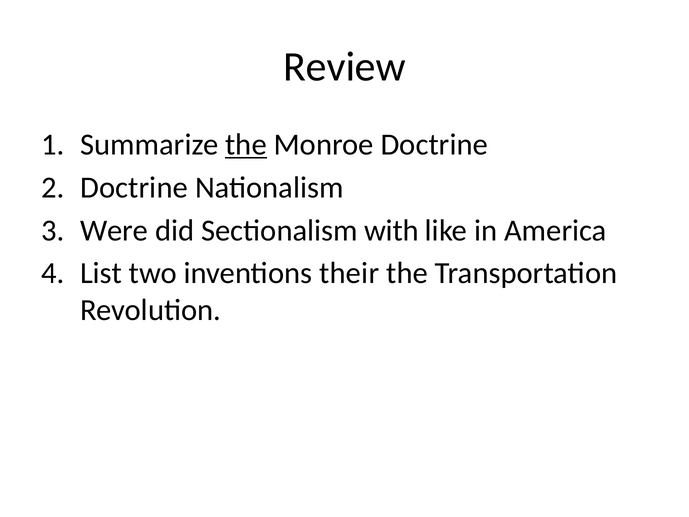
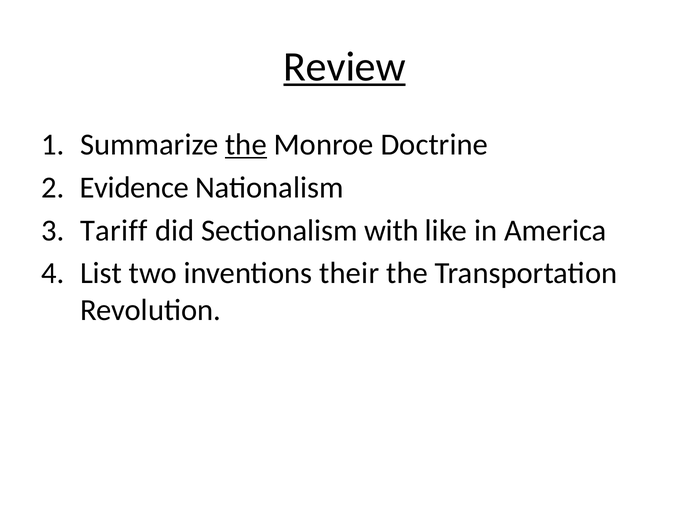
Review underline: none -> present
Doctrine at (134, 187): Doctrine -> Evidence
Were: Were -> Tariff
